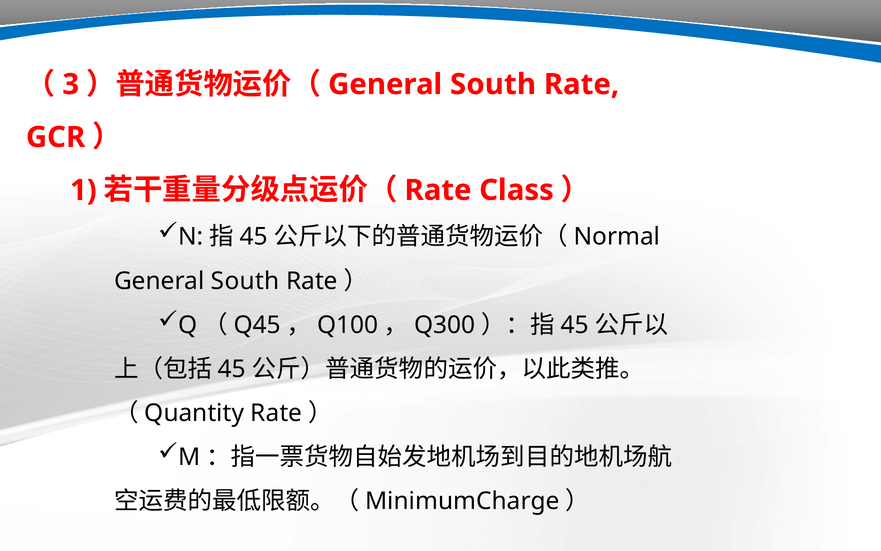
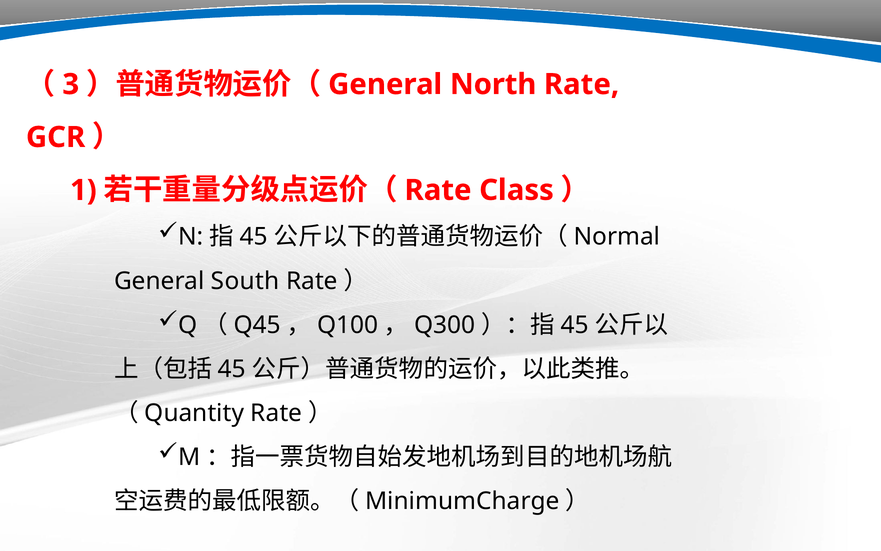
South at (493, 84): South -> North
